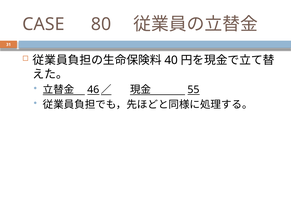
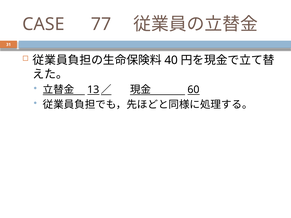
80: 80 -> 77
46: 46 -> 13
55: 55 -> 60
